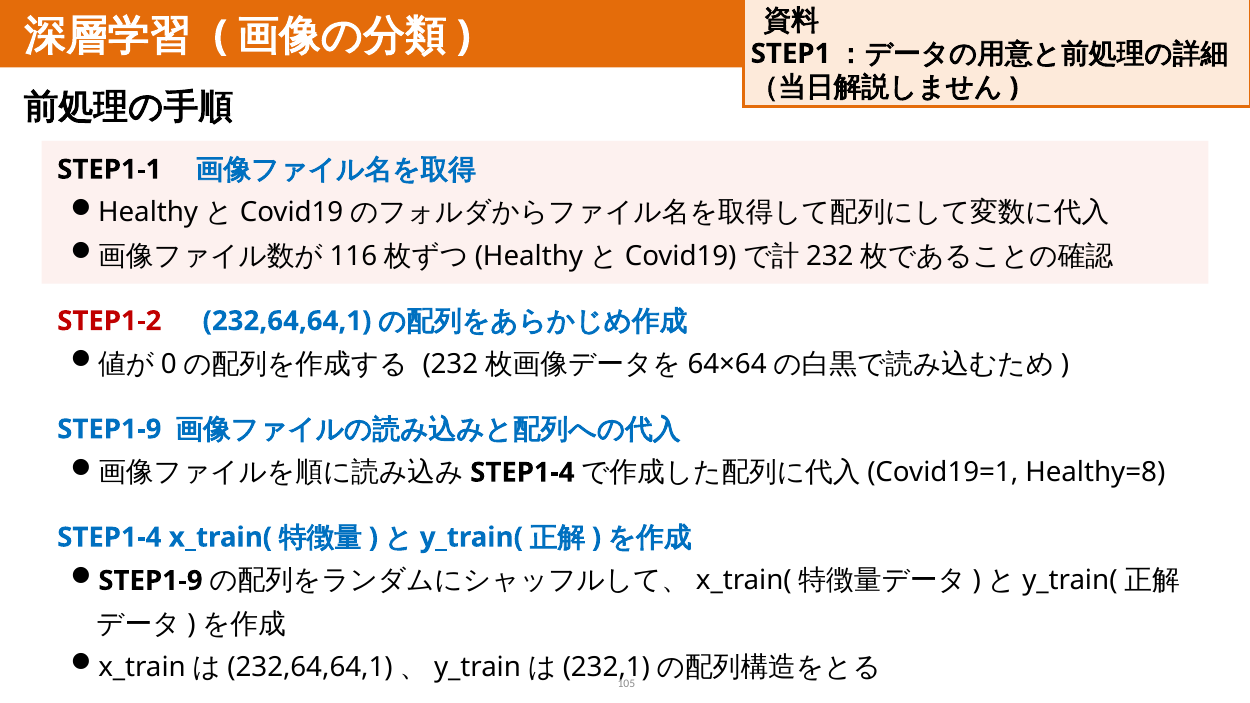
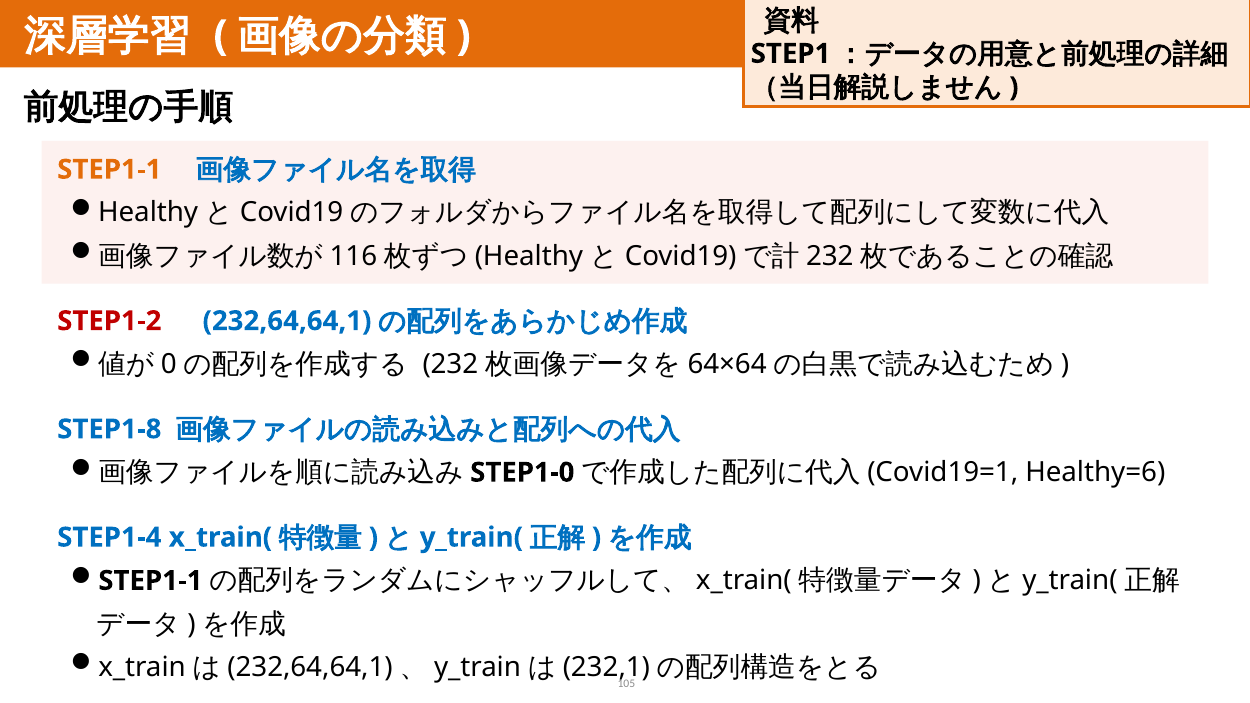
STEP1-1 at (109, 170) colour: black -> orange
STEP1-9 at (109, 429): STEP1-9 -> STEP1-8
STEP1-4 at (522, 473): STEP1-4 -> STEP1-0
Healthy=8: Healthy=8 -> Healthy=6
STEP1-9 at (150, 581): STEP1-9 -> STEP1-1
